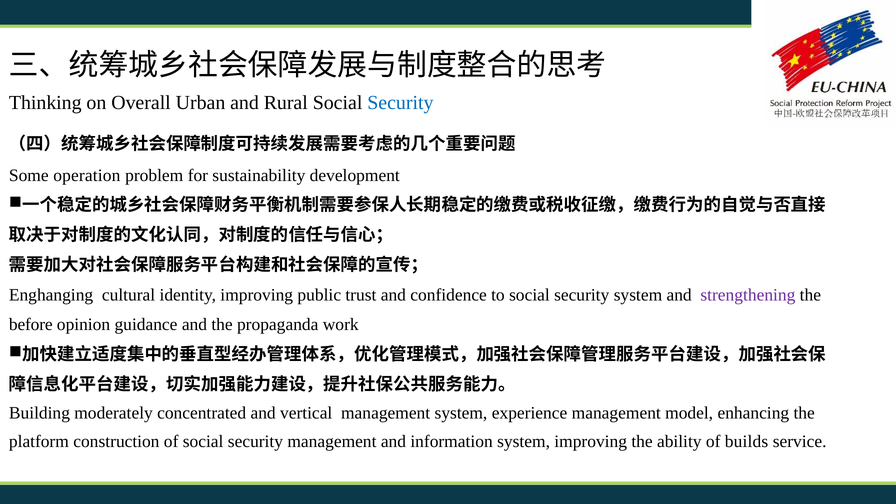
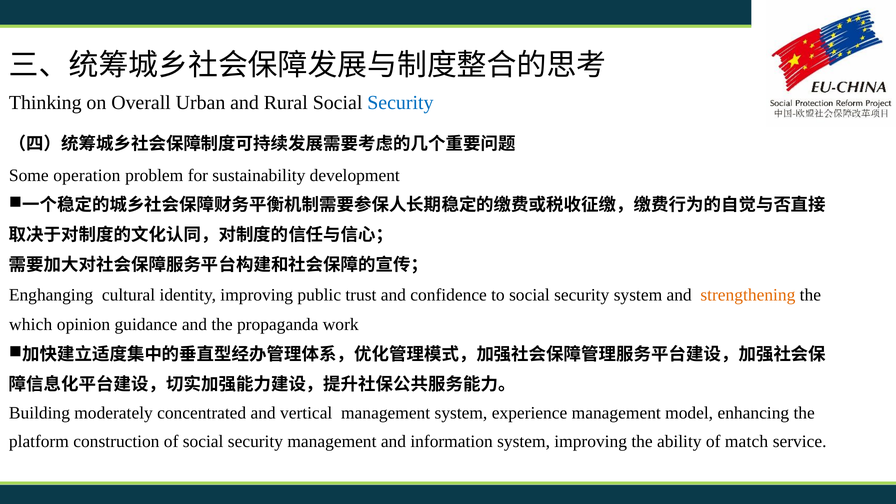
strengthening colour: purple -> orange
before: before -> which
builds: builds -> match
